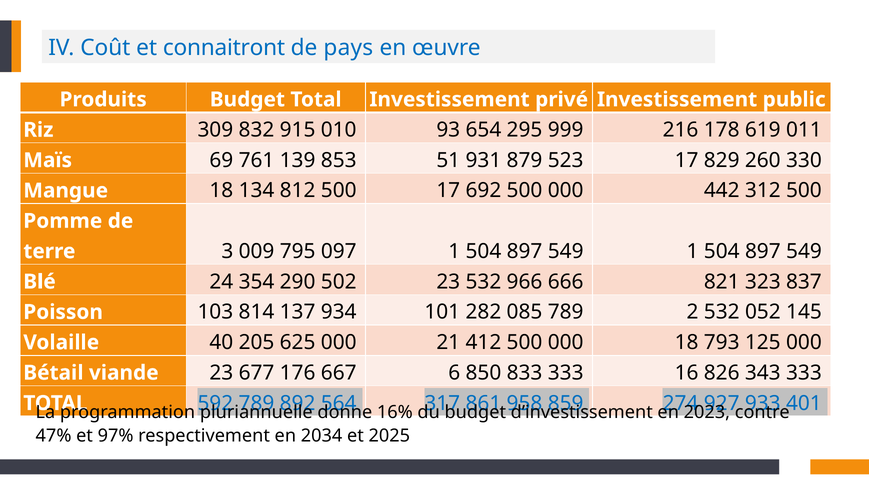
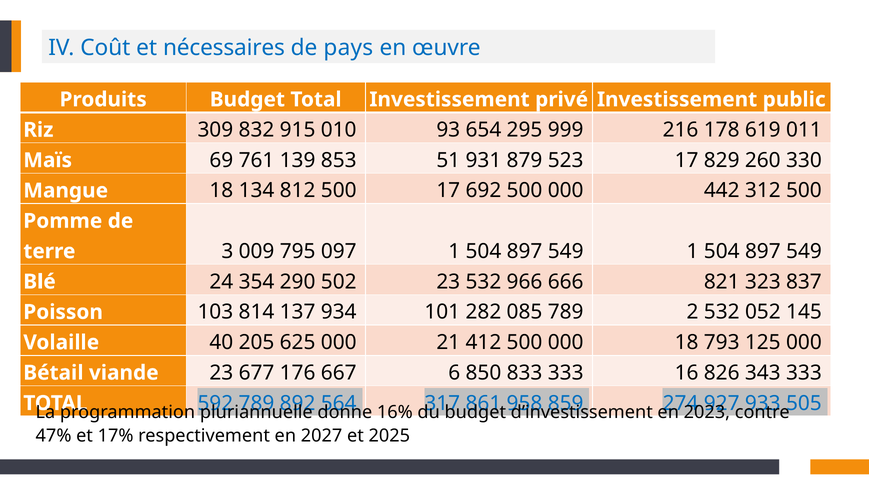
connaitront: connaitront -> nécessaires
401: 401 -> 505
97%: 97% -> 17%
2034: 2034 -> 2027
